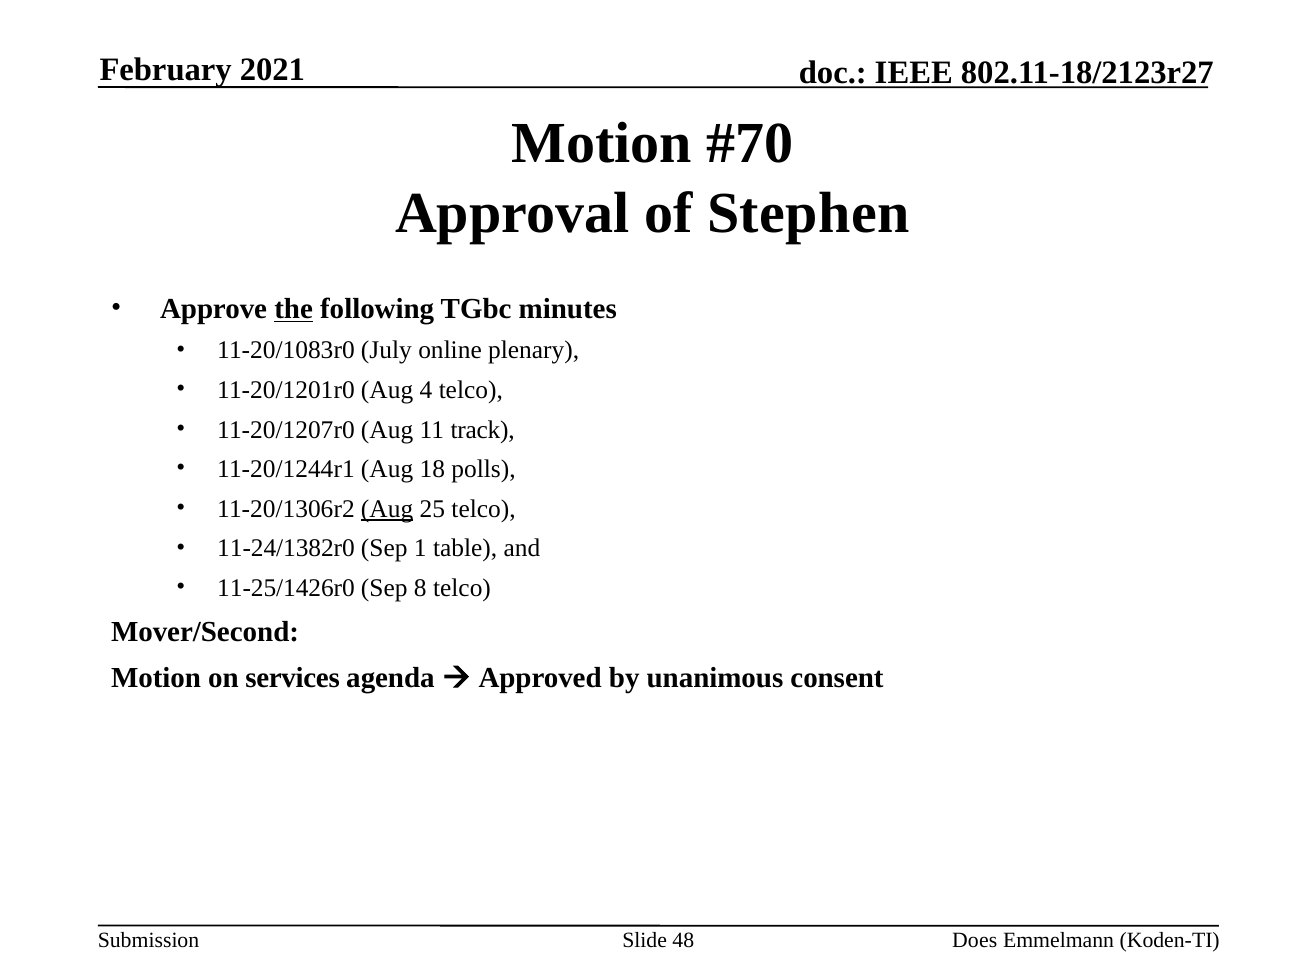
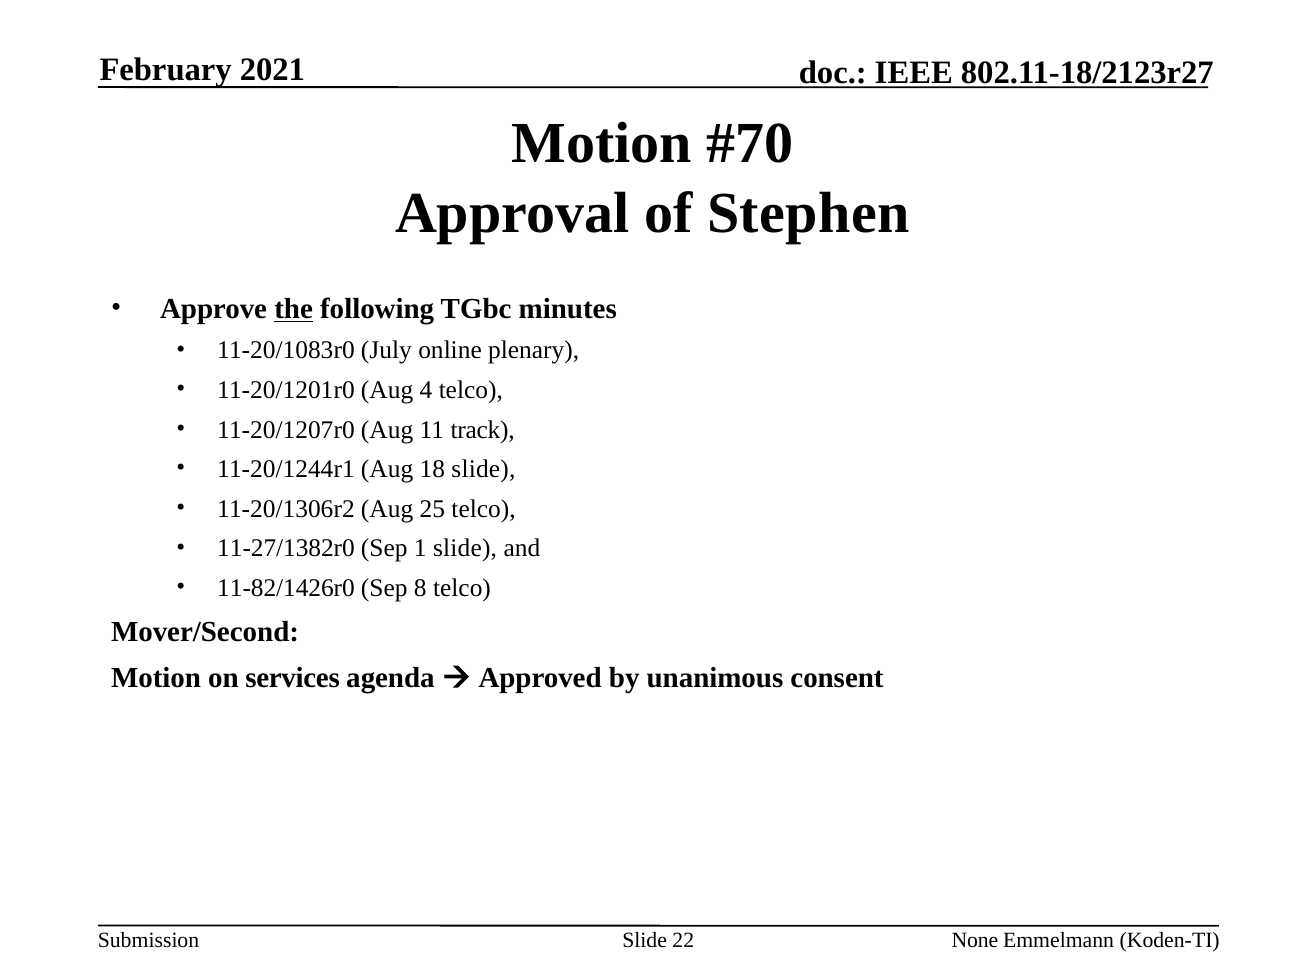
18 polls: polls -> slide
Aug at (387, 509) underline: present -> none
11-24/1382r0: 11-24/1382r0 -> 11-27/1382r0
1 table: table -> slide
11-25/1426r0: 11-25/1426r0 -> 11-82/1426r0
48: 48 -> 22
Does: Does -> None
